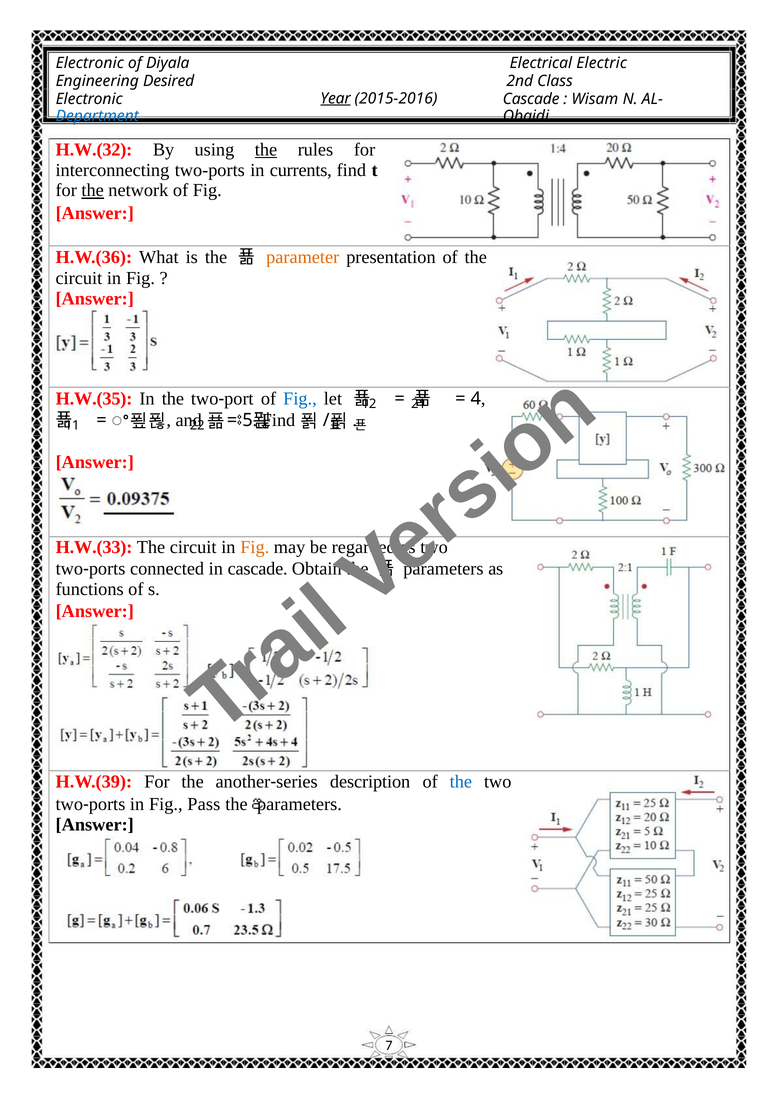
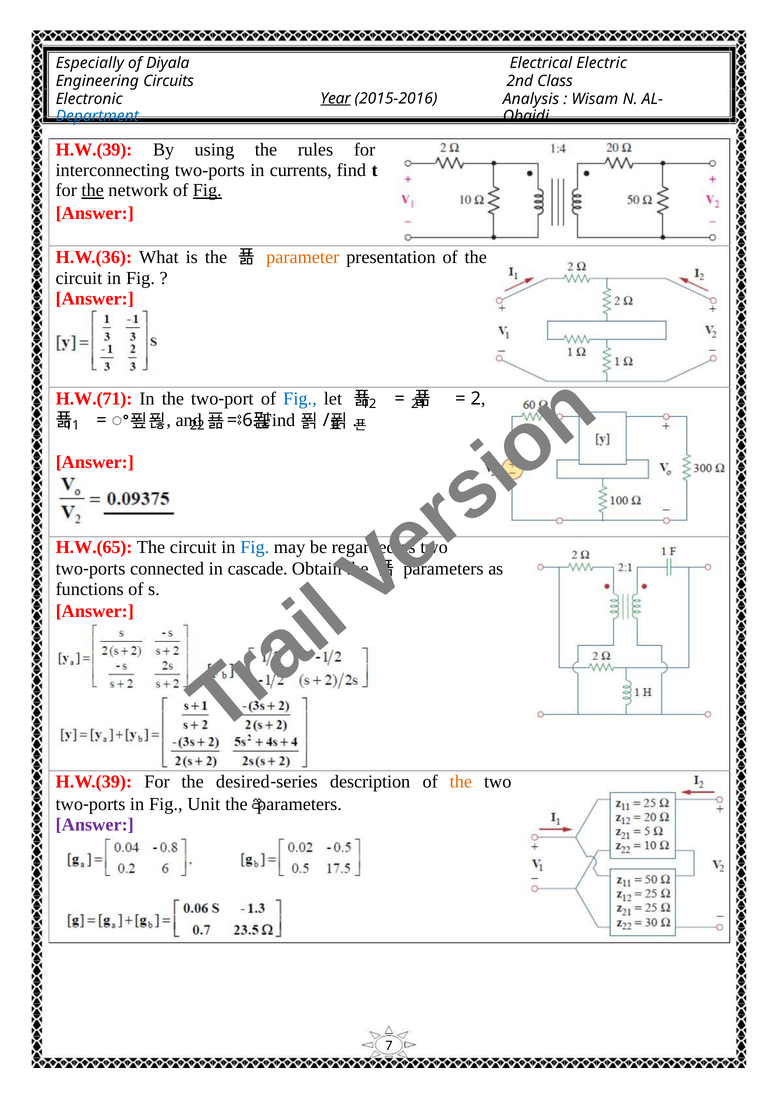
Electronic at (90, 63): Electronic -> Especially
Desired: Desired -> Circuits
Cascade at (531, 99): Cascade -> Analysis
H.W.(32 at (94, 150): H.W.(32 -> H.W.(39
the at (266, 150) underline: present -> none
Fig at (207, 190) underline: none -> present
H.W.(35: H.W.(35 -> H.W.(71
4: 4 -> 2
5: 5 -> 6
H.W.(33: H.W.(33 -> H.W.(65
Fig at (255, 547) colour: orange -> blue
another: another -> desired
the at (461, 781) colour: blue -> orange
Pass: Pass -> Unit
Answer at (95, 824) colour: black -> purple
